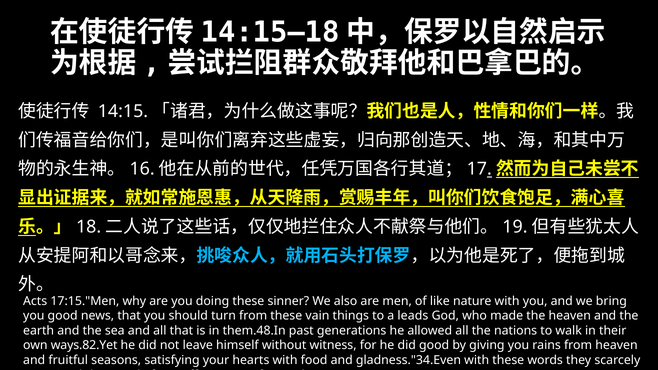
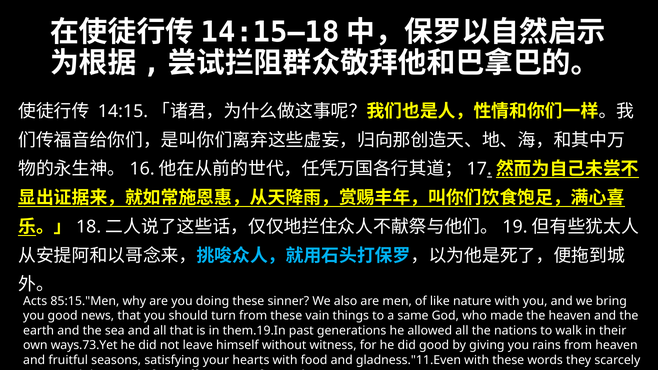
17:15."Men: 17:15."Men -> 85:15."Men
leads: leads -> same
them.48.In: them.48.In -> them.19.In
ways.82.Yet: ways.82.Yet -> ways.73.Yet
gladness."34.Even: gladness."34.Even -> gladness."11.Even
